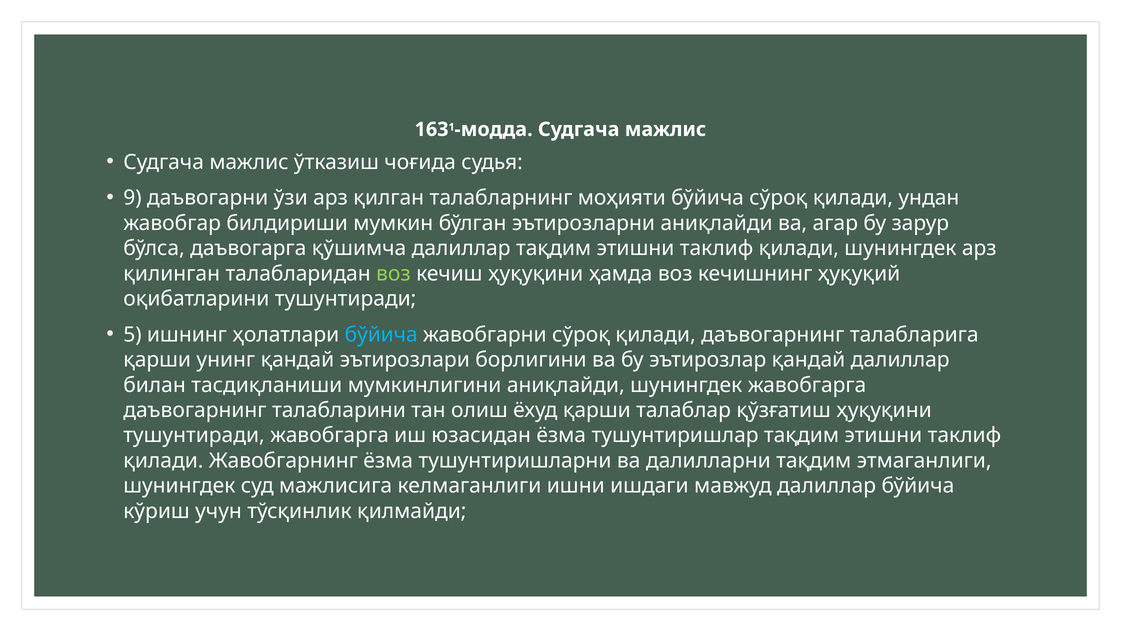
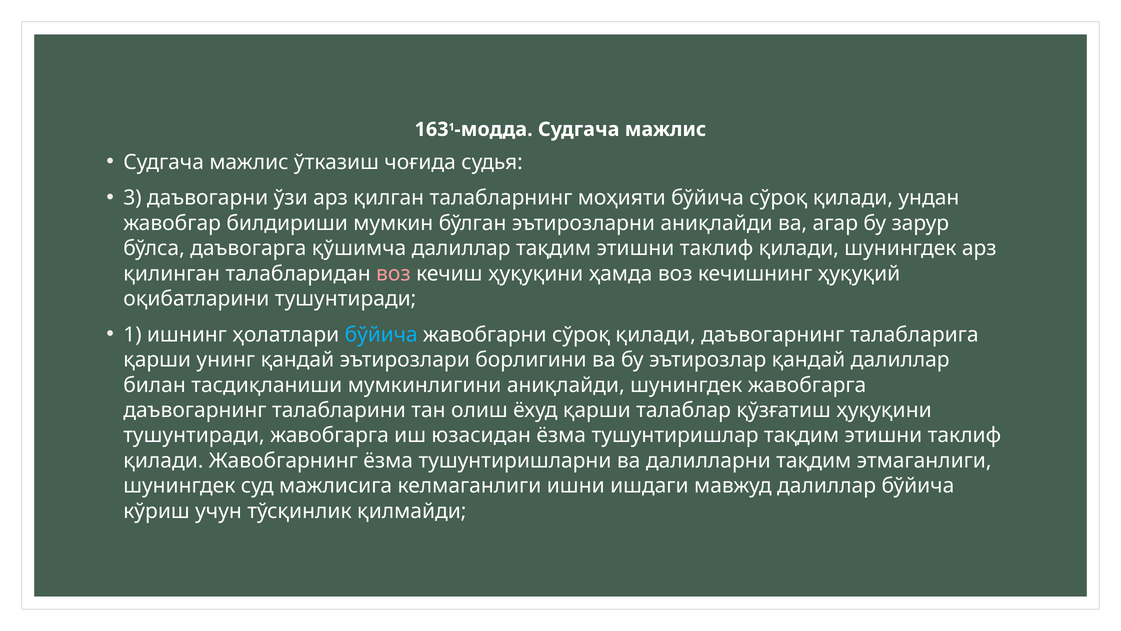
9: 9 -> 3
воз at (393, 273) colour: light green -> pink
5: 5 -> 1
